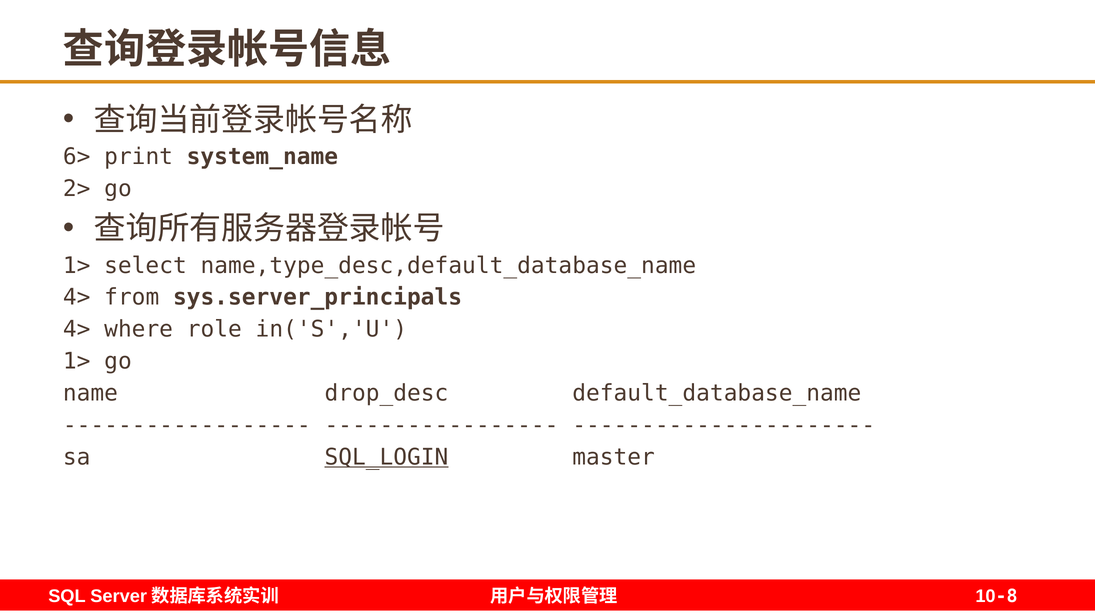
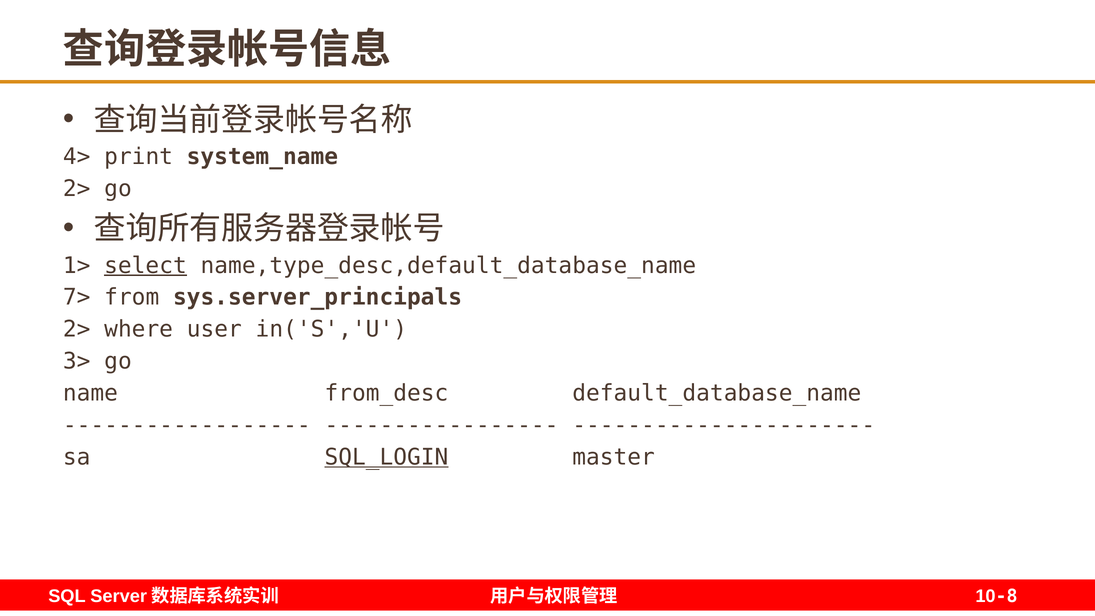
6>: 6> -> 4>
select underline: none -> present
4> at (77, 297): 4> -> 7>
4> at (77, 329): 4> -> 2>
role: role -> user
1> at (77, 361): 1> -> 3>
drop_desc: drop_desc -> from_desc
